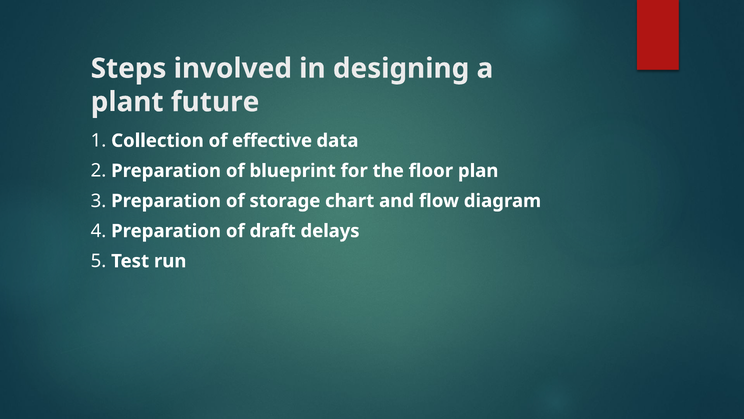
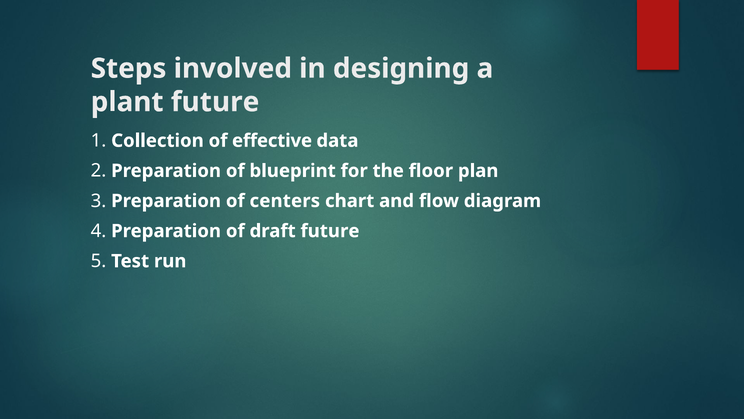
storage: storage -> centers
draft delays: delays -> future
